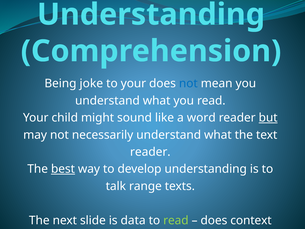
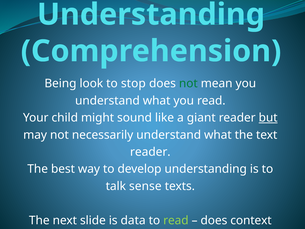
joke: joke -> look
to your: your -> stop
not at (188, 83) colour: blue -> green
word: word -> giant
best underline: present -> none
range: range -> sense
